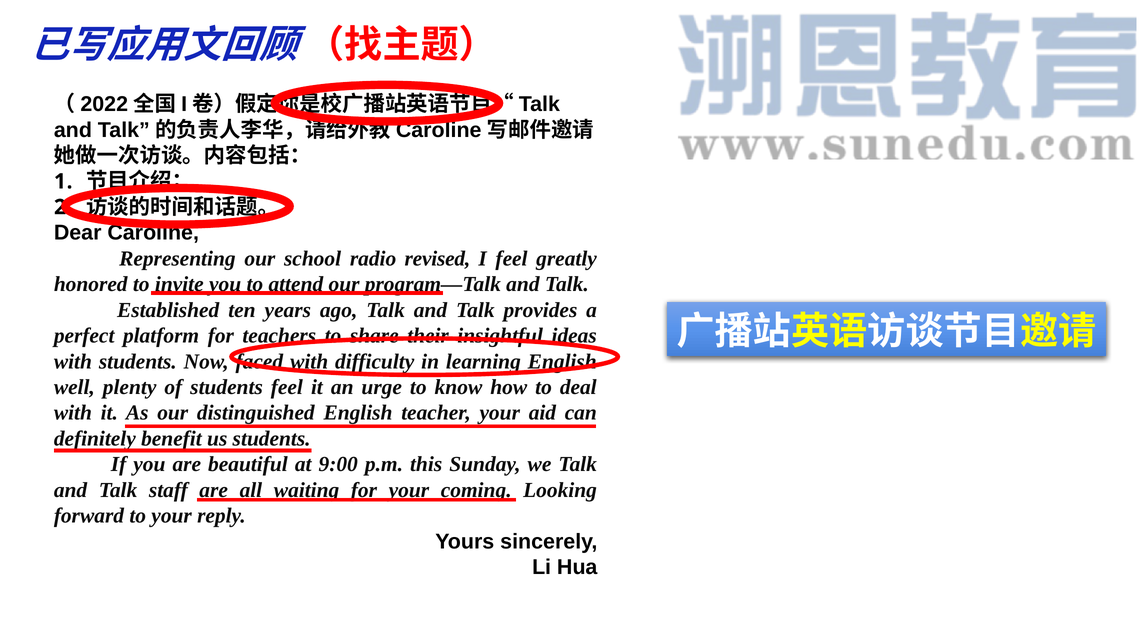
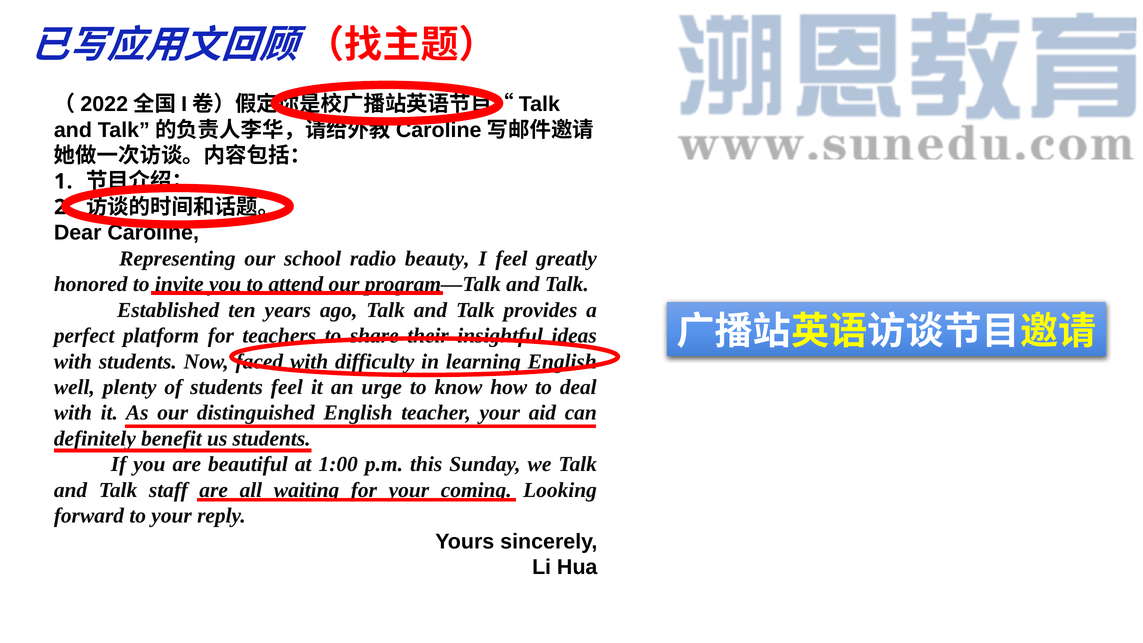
revised: revised -> beauty
9:00: 9:00 -> 1:00
